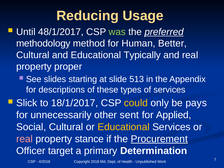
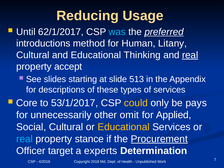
48/1/2017: 48/1/2017 -> 62/1/2017
was colour: light green -> light blue
methodology: methodology -> introductions
Better: Better -> Litany
Typically: Typically -> Thinking
real at (190, 55) underline: none -> present
proper: proper -> accept
Slick: Slick -> Core
18/1/2017: 18/1/2017 -> 53/1/2017
sent: sent -> omit
real at (25, 139) colour: pink -> light blue
primary: primary -> experts
